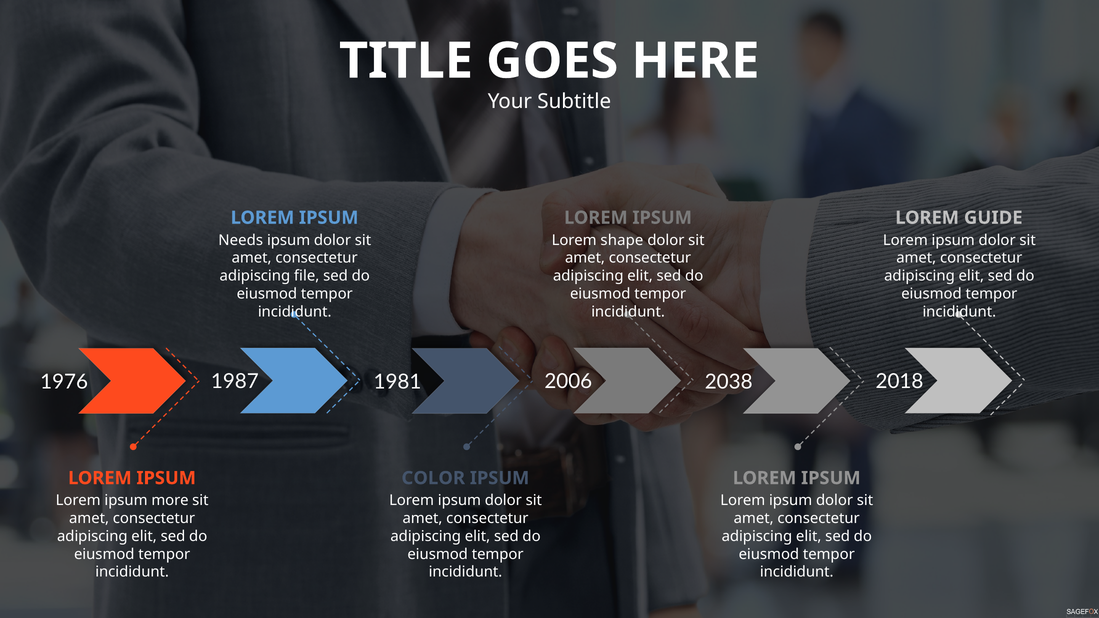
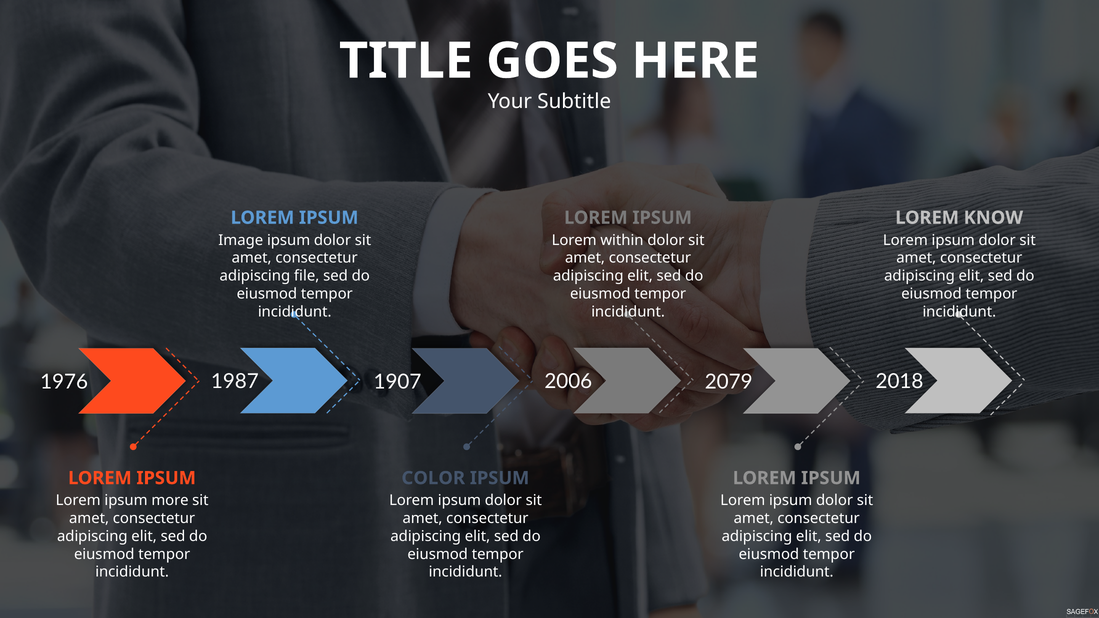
GUIDE: GUIDE -> KNOW
Needs: Needs -> Image
shape: shape -> within
1981: 1981 -> 1907
2038: 2038 -> 2079
